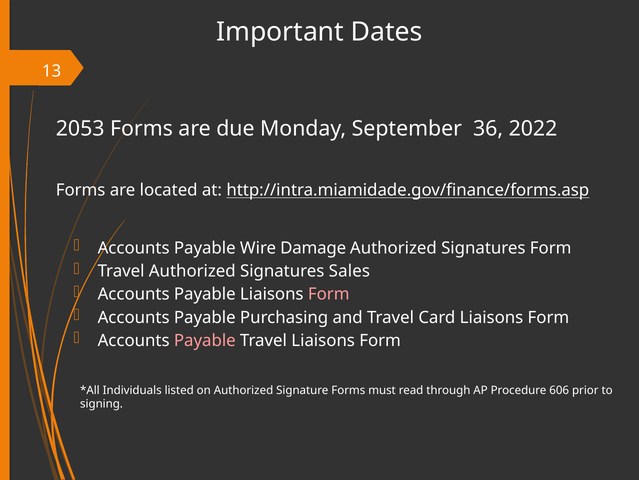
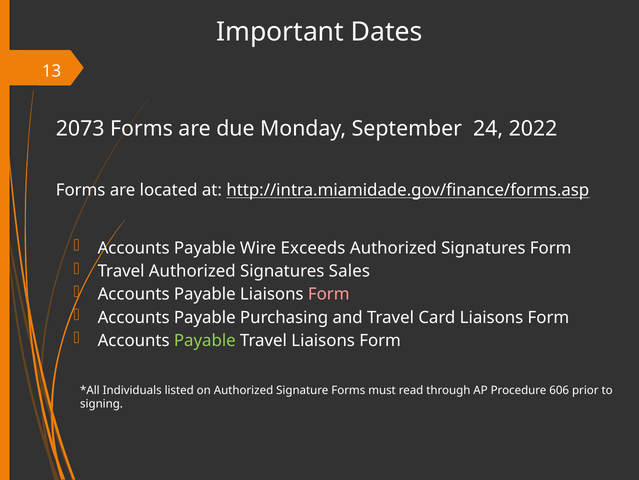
2053: 2053 -> 2073
36: 36 -> 24
Damage: Damage -> Exceeds
Payable at (205, 340) colour: pink -> light green
